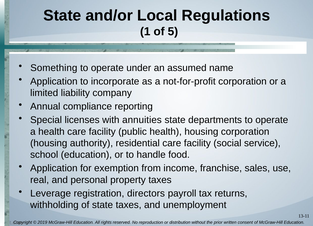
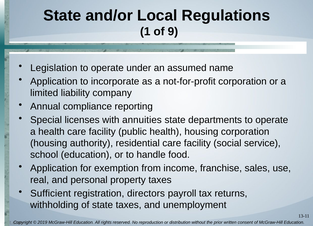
5: 5 -> 9
Something: Something -> Legislation
Leverage: Leverage -> Sufficient
